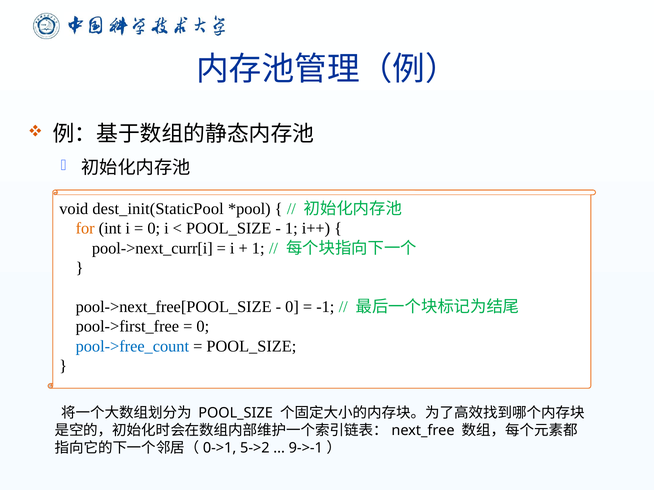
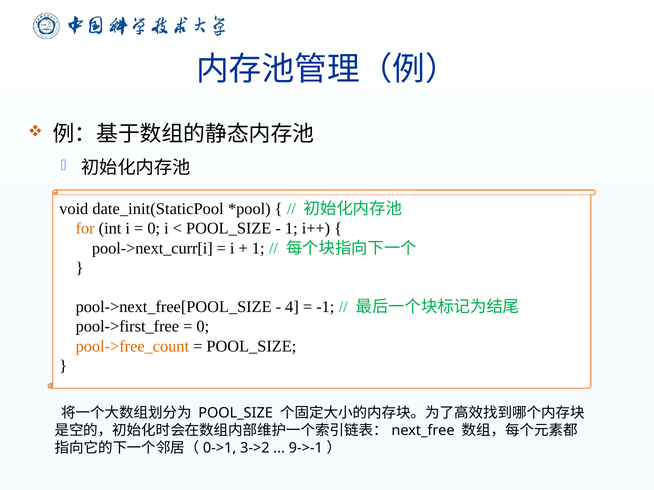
dest_init(StaticPool: dest_init(StaticPool -> date_init(StaticPool
0 at (292, 307): 0 -> 4
pool->free_count colour: blue -> orange
5->2: 5->2 -> 3->2
